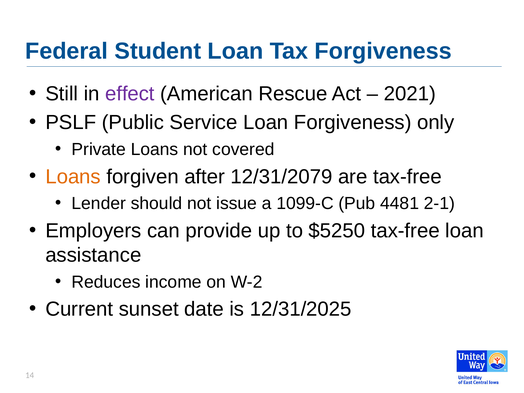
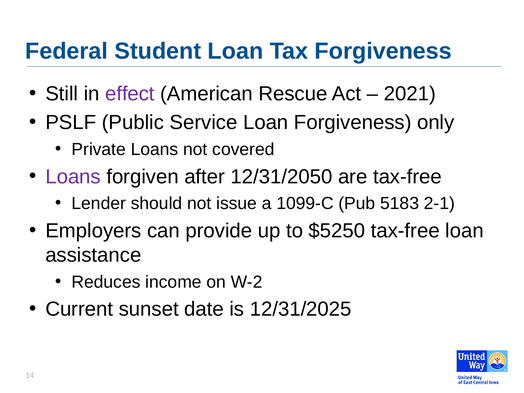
Loans at (73, 177) colour: orange -> purple
12/31/2079: 12/31/2079 -> 12/31/2050
4481: 4481 -> 5183
